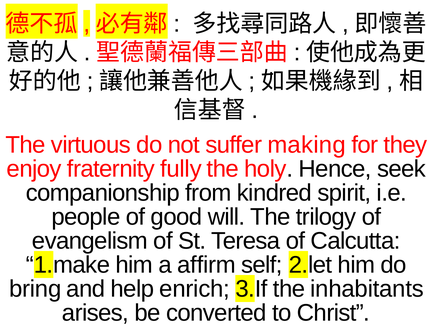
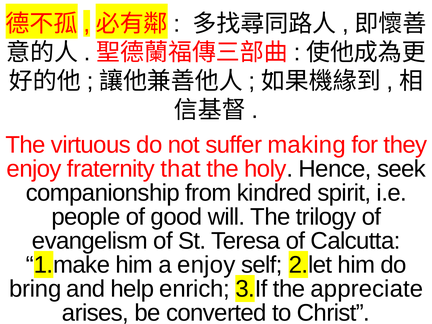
fully: fully -> that
a affirm: affirm -> enjoy
inhabitants: inhabitants -> appreciate
